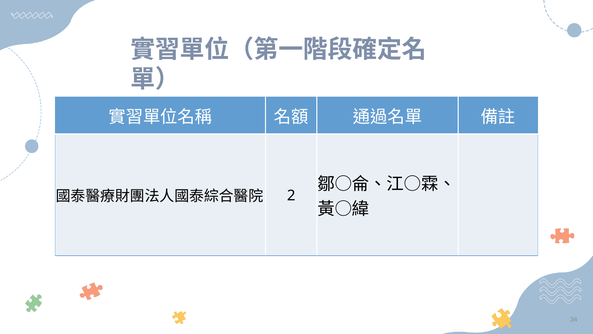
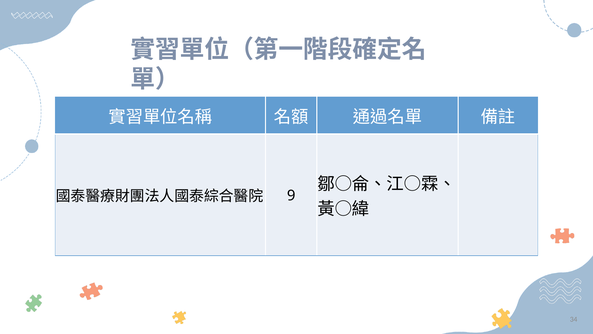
2: 2 -> 9
